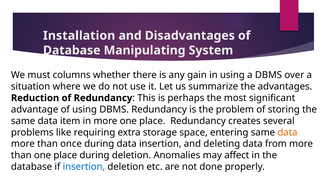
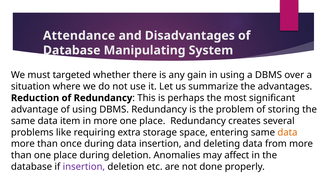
Installation: Installation -> Attendance
columns: columns -> targeted
insertion at (84, 167) colour: blue -> purple
